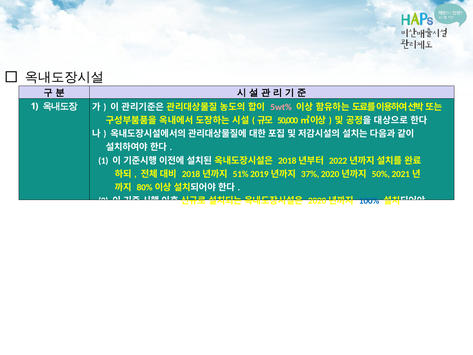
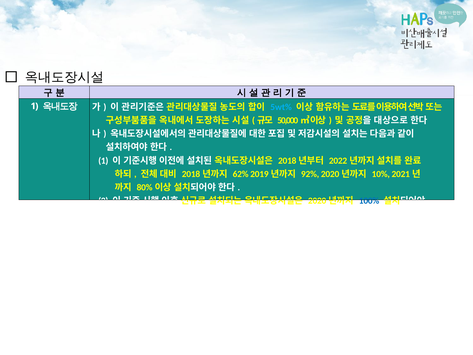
5wt% colour: pink -> light blue
51%: 51% -> 62%
37%: 37% -> 92%
50%: 50% -> 10%
